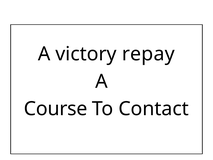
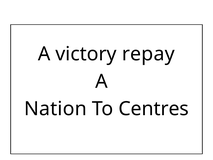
Course: Course -> Nation
Contact: Contact -> Centres
